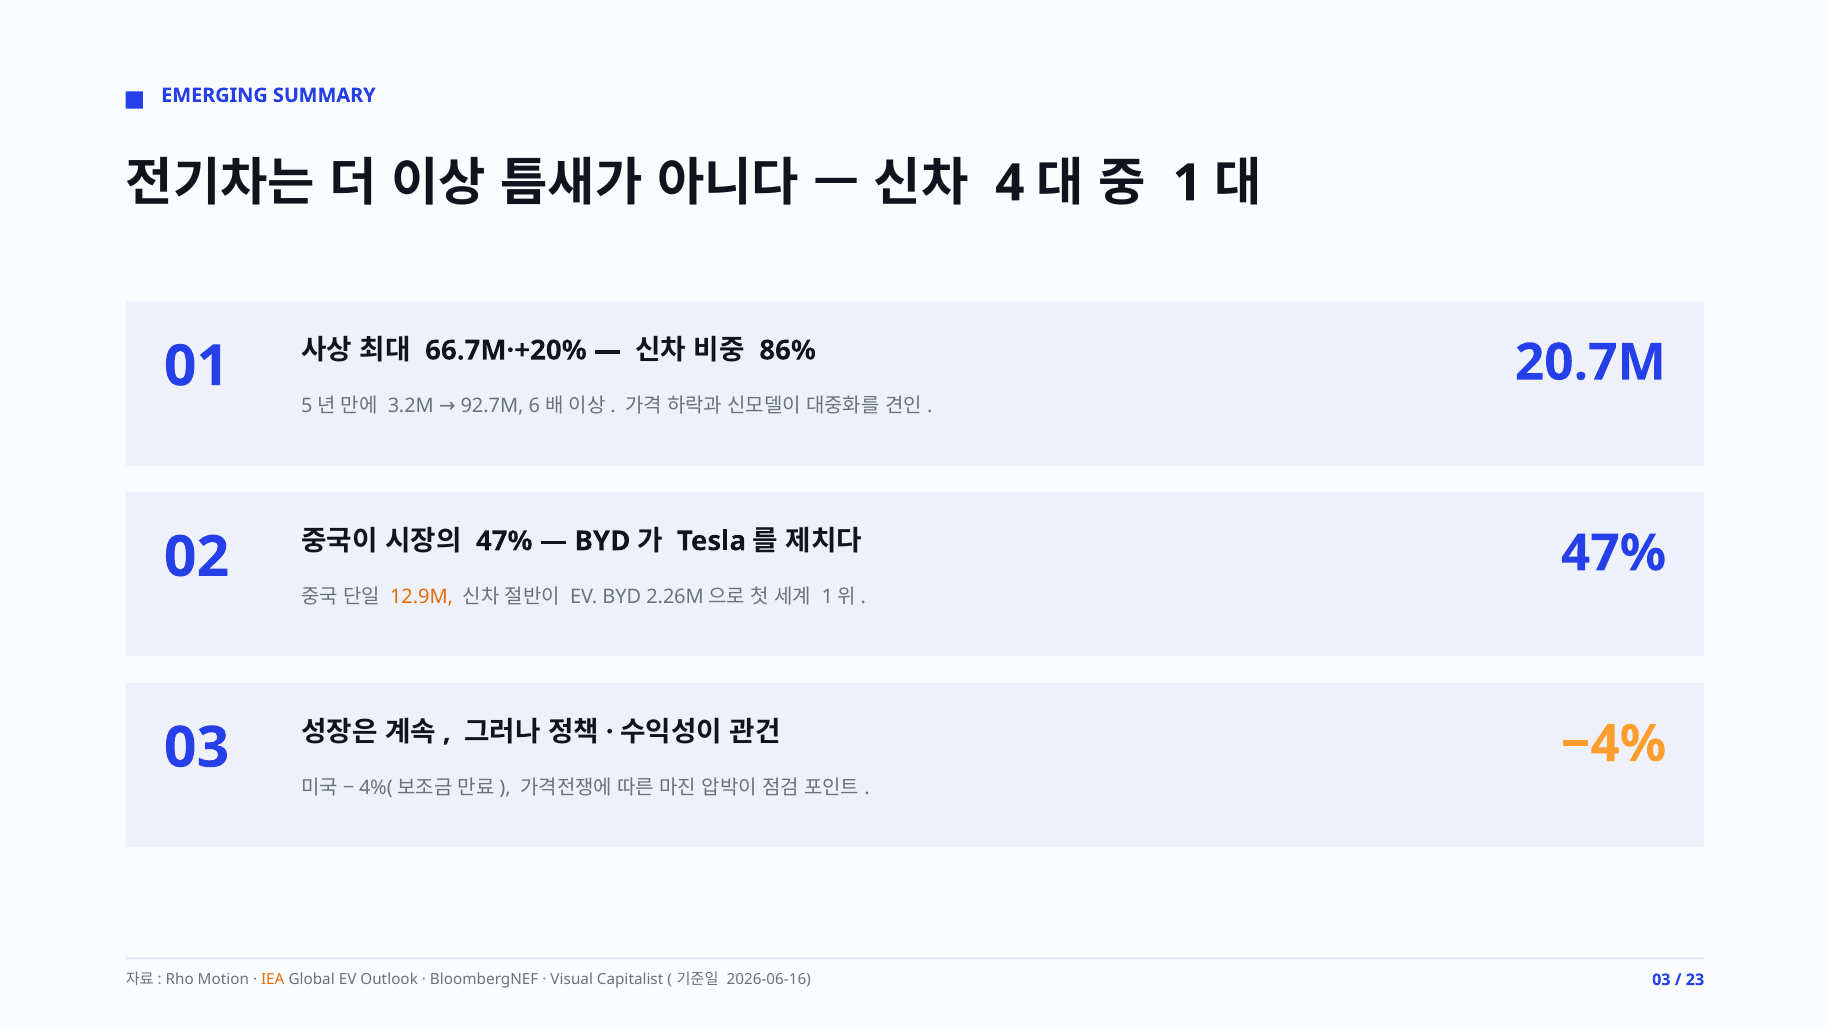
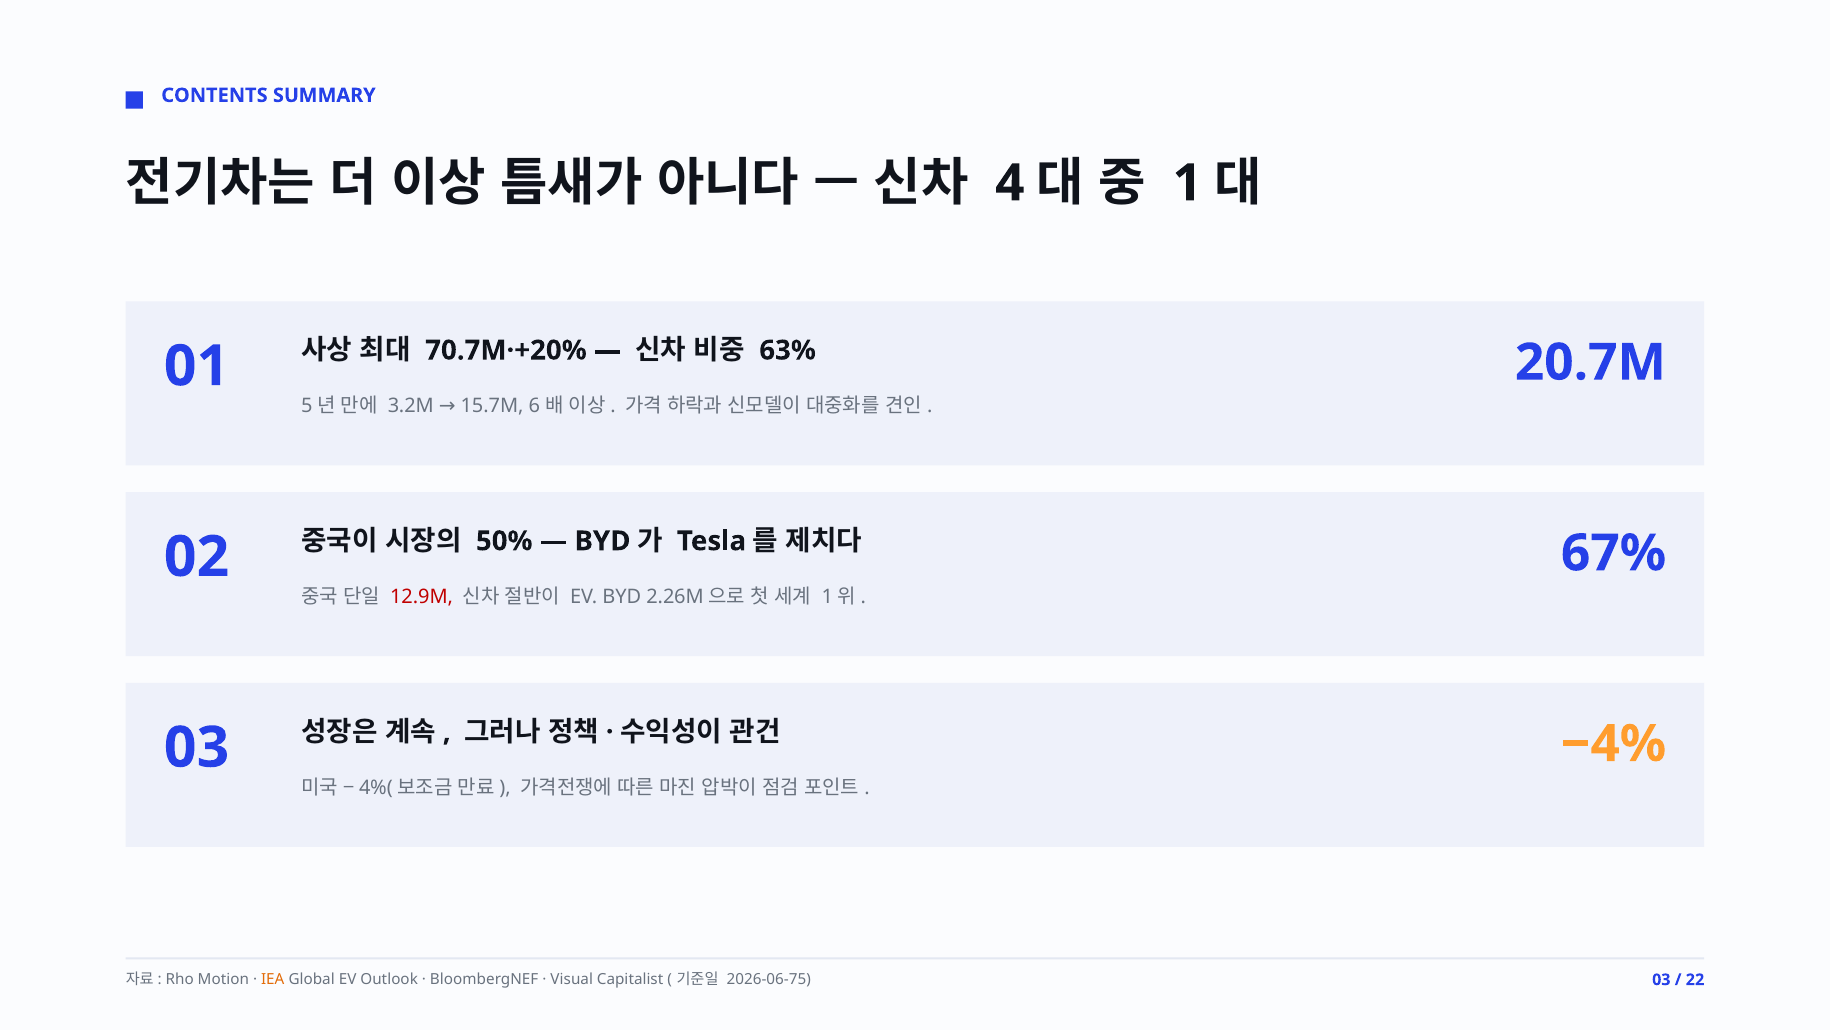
EMERGING: EMERGING -> CONTENTS
66.7M·+20%: 66.7M·+20% -> 70.7M·+20%
86%: 86% -> 63%
92.7M: 92.7M -> 15.7M
47% at (504, 541): 47% -> 50%
47% at (1614, 553): 47% -> 67%
12.9M colour: orange -> red
2026-06-16: 2026-06-16 -> 2026-06-75
23: 23 -> 22
